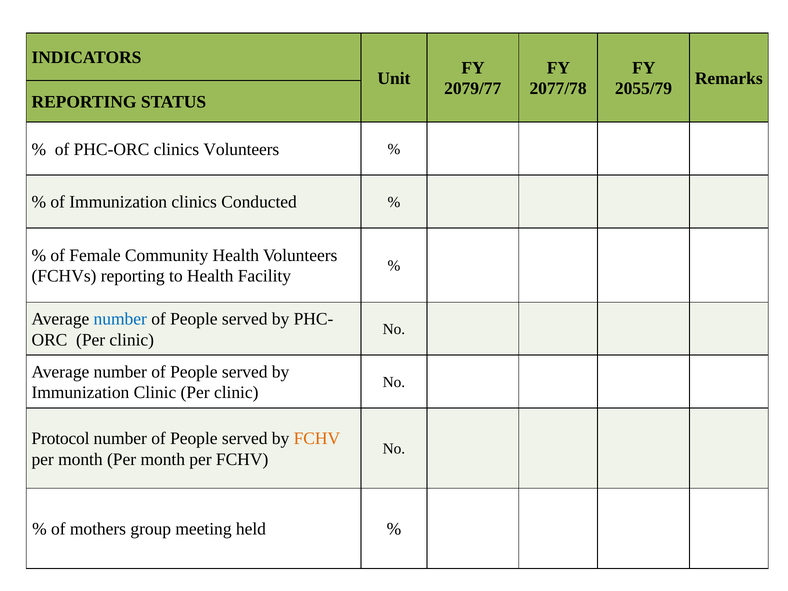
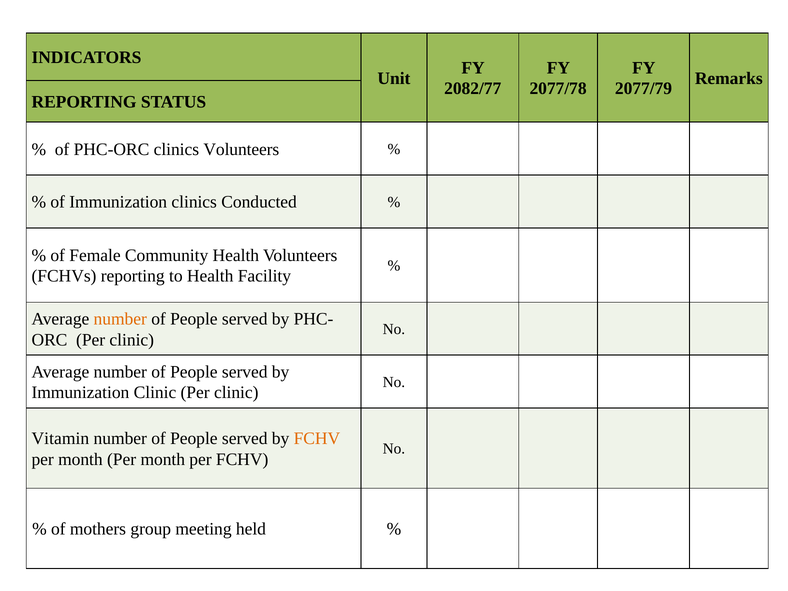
2079/77: 2079/77 -> 2082/77
2055/79: 2055/79 -> 2077/79
number at (120, 319) colour: blue -> orange
Protocol: Protocol -> Vitamin
